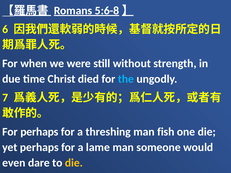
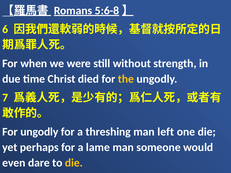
the colour: light blue -> yellow
For perhaps: perhaps -> ungodly
fish: fish -> left
